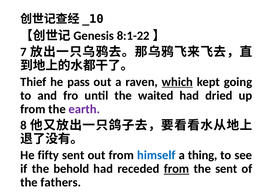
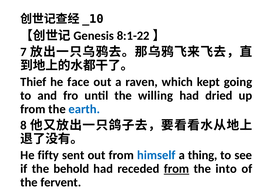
pass: pass -> face
which underline: present -> none
waited: waited -> willing
earth colour: purple -> blue
the sent: sent -> into
fathers: fathers -> fervent
